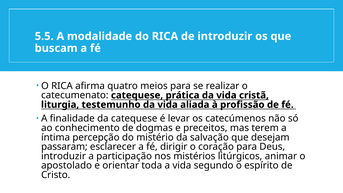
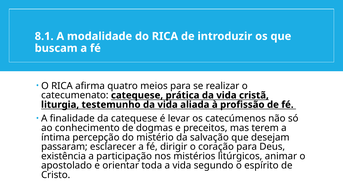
5.5: 5.5 -> 8.1
introduzir at (64, 156): introduzir -> existência
